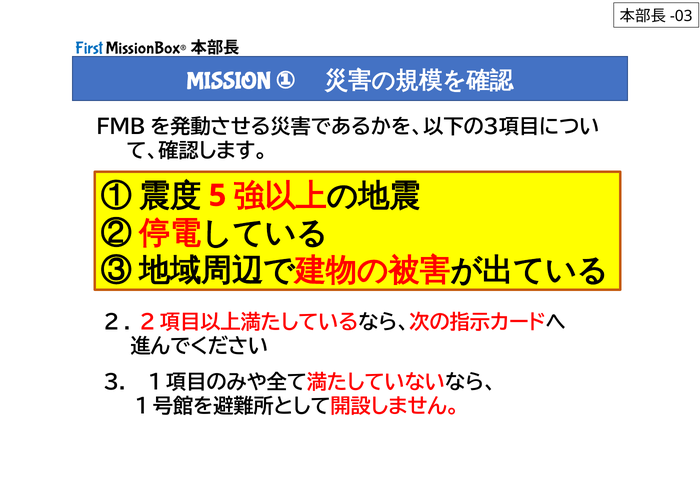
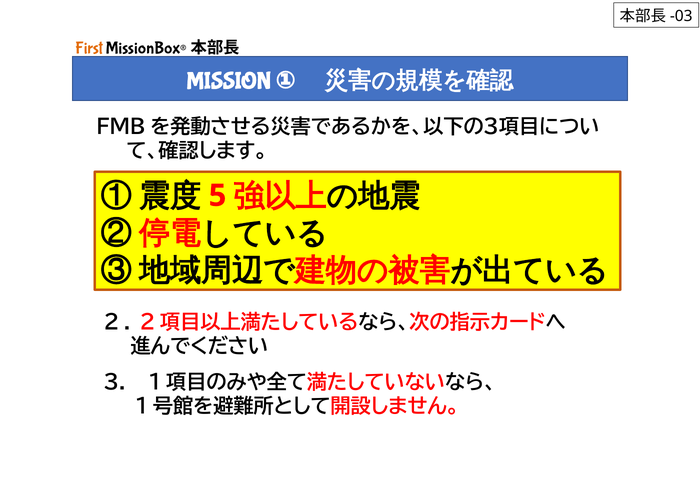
First colour: blue -> orange
